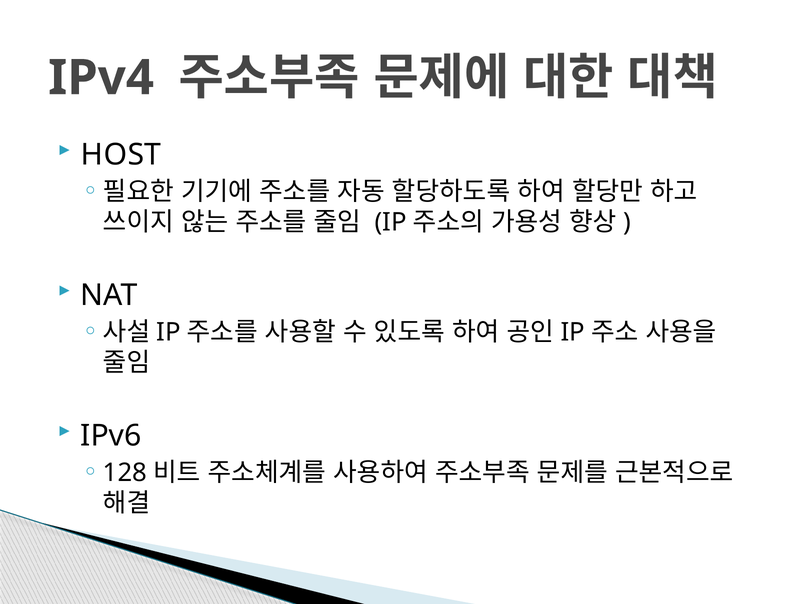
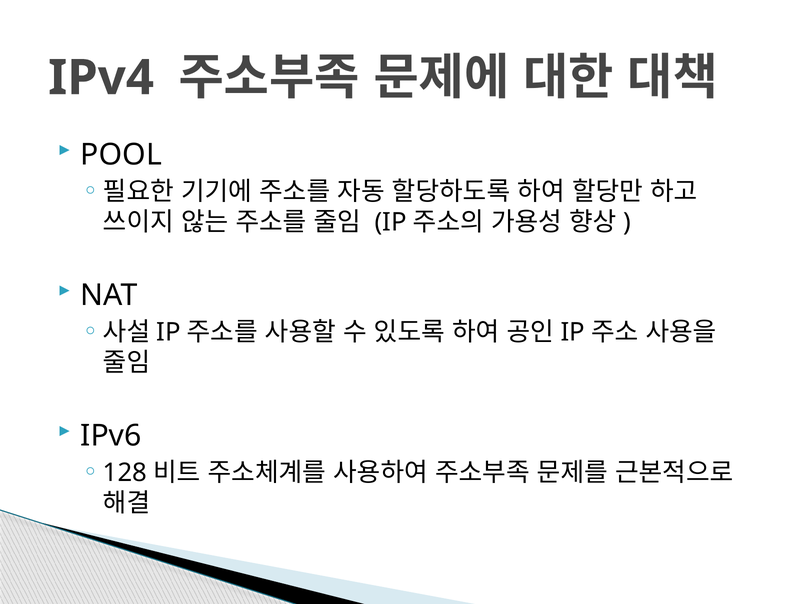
HOST: HOST -> POOL
